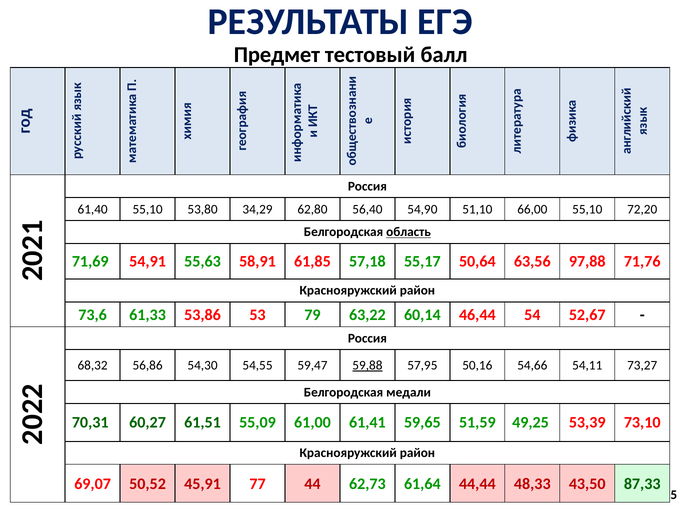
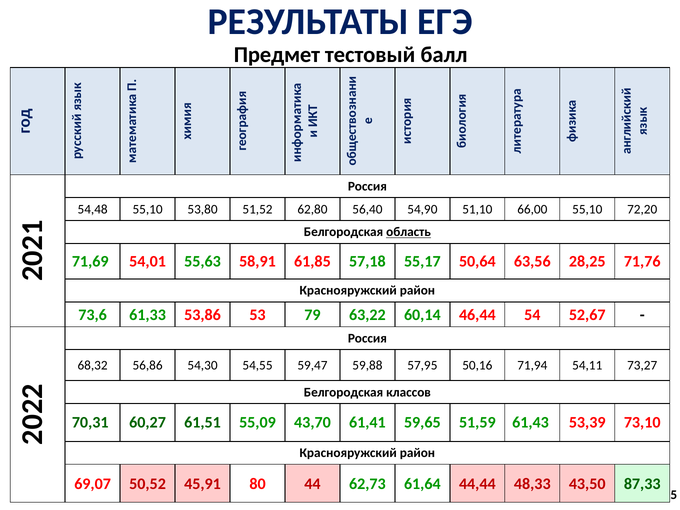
61,40: 61,40 -> 54,48
34,29: 34,29 -> 51,52
54,91: 54,91 -> 54,01
97,88: 97,88 -> 28,25
59,88 underline: present -> none
54,66: 54,66 -> 71,94
медали: медали -> классов
61,00: 61,00 -> 43,70
49,25: 49,25 -> 61,43
77: 77 -> 80
